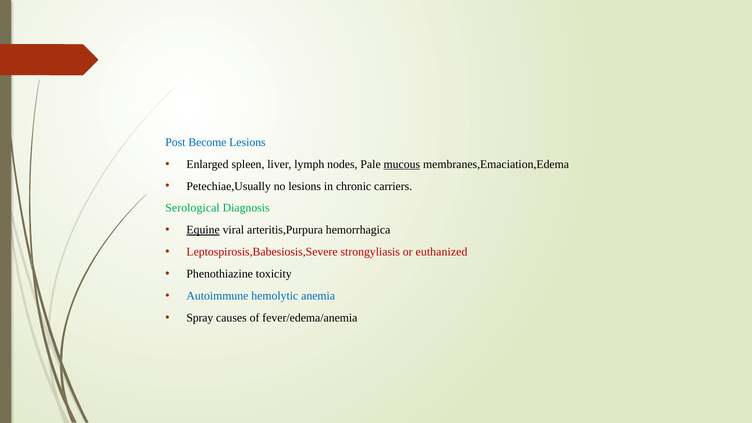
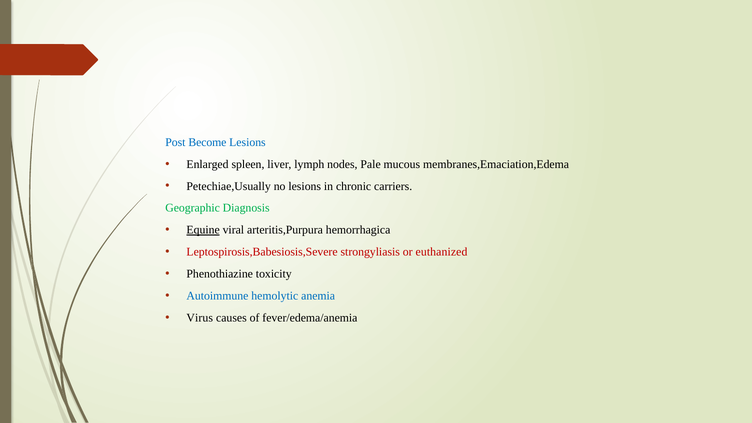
mucous underline: present -> none
Serological: Serological -> Geographic
Spray: Spray -> Virus
